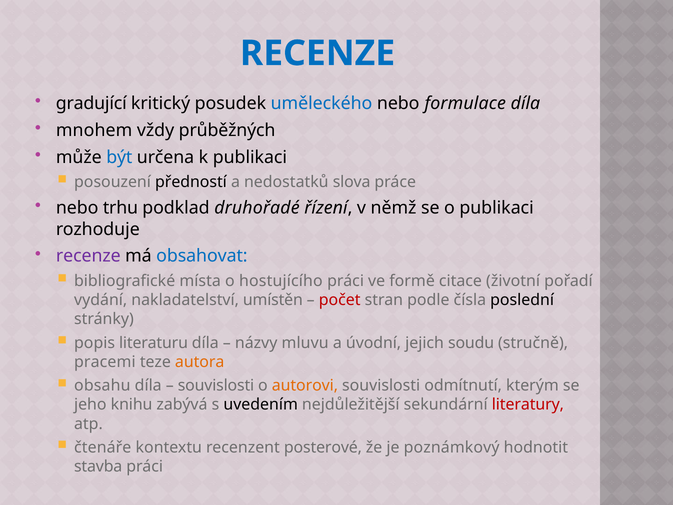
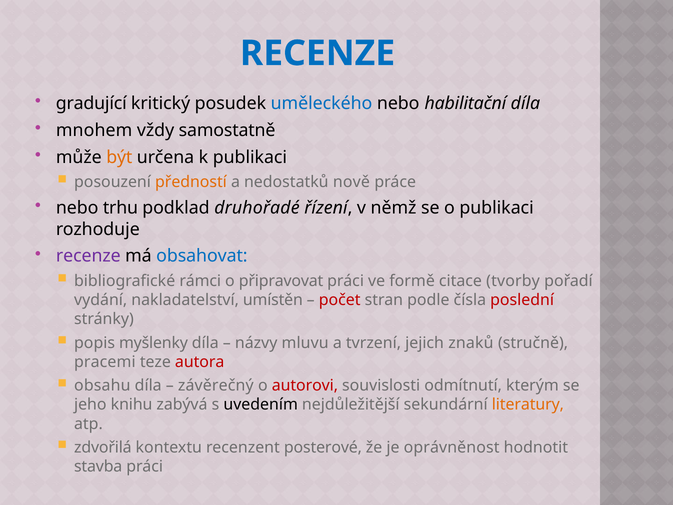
formulace: formulace -> habilitační
průběžných: průběžných -> samostatně
být colour: blue -> orange
předností colour: black -> orange
slova: slova -> nově
místa: místa -> rámci
hostujícího: hostujícího -> připravovat
životní: životní -> tvorby
poslední colour: black -> red
literaturu: literaturu -> myšlenky
úvodní: úvodní -> tvrzení
soudu: soudu -> znaků
autora colour: orange -> red
souvislosti at (216, 385): souvislosti -> závěrečný
autorovi colour: orange -> red
literatury colour: red -> orange
čtenáře: čtenáře -> zdvořilá
poznámkový: poznámkový -> oprávněnost
